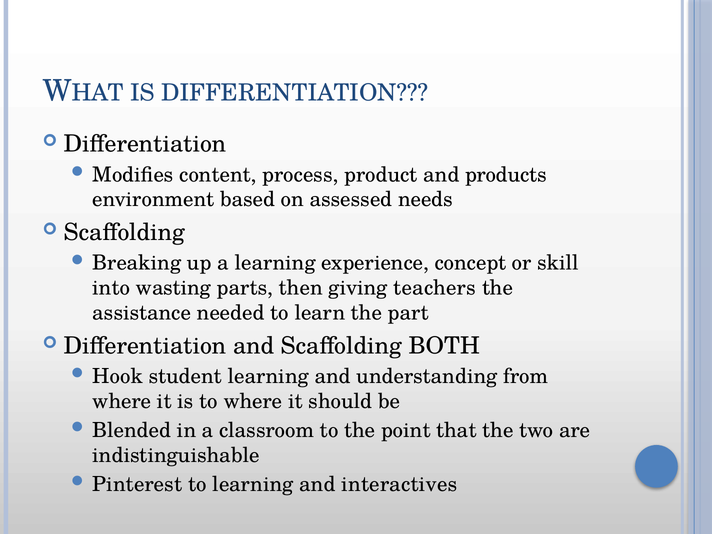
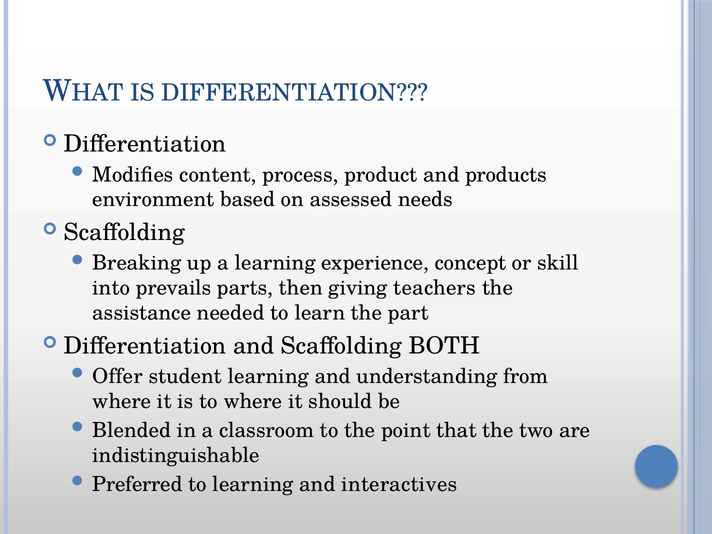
wasting: wasting -> prevails
Hook: Hook -> Offer
Pinterest: Pinterest -> Preferred
